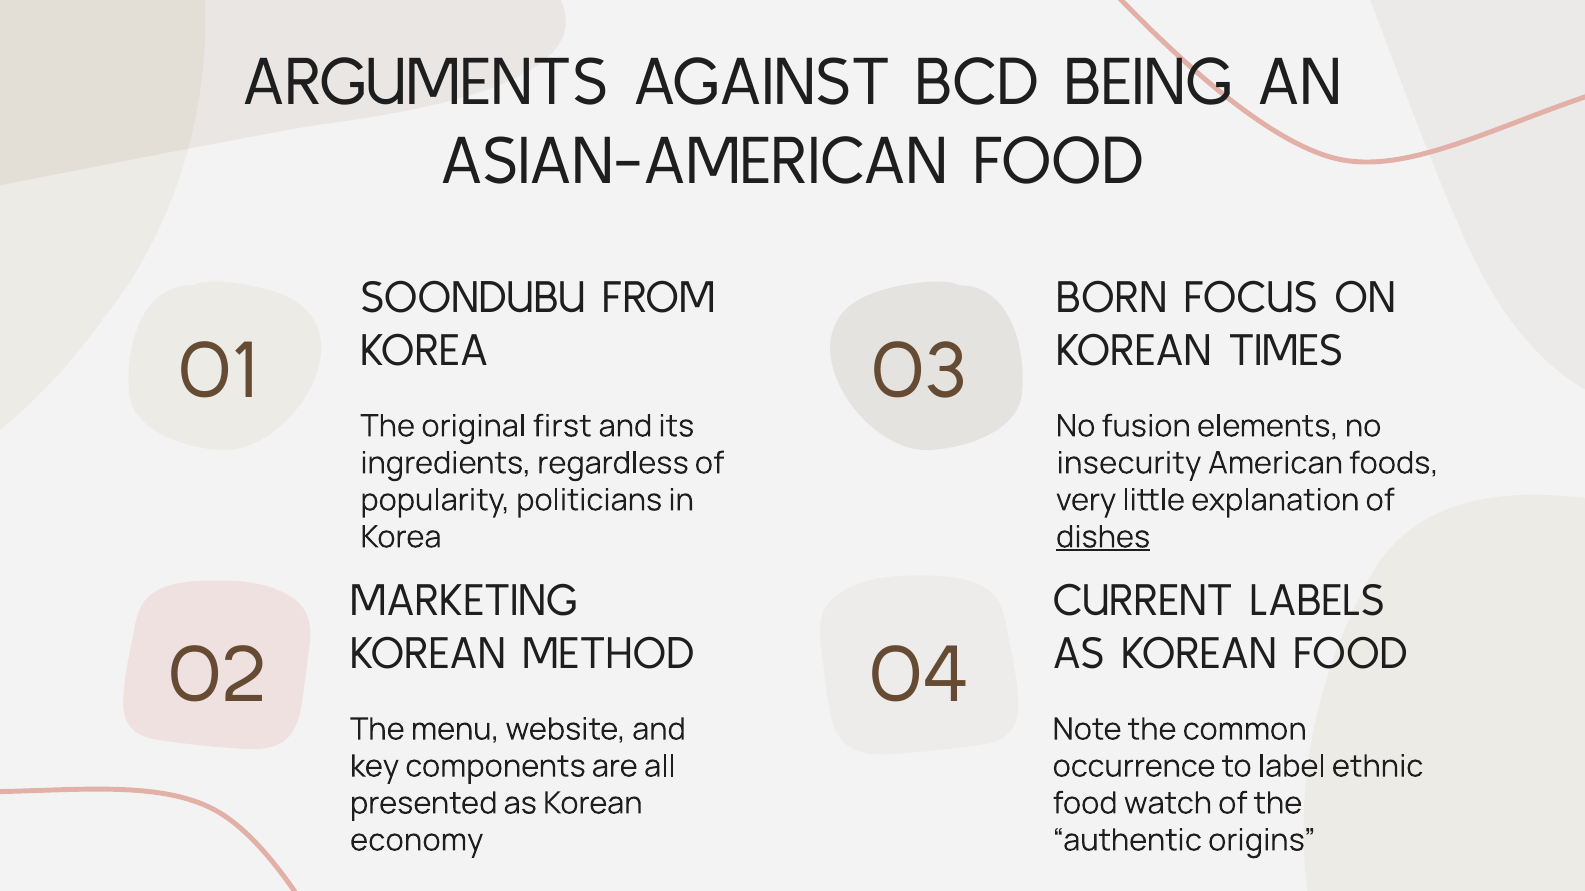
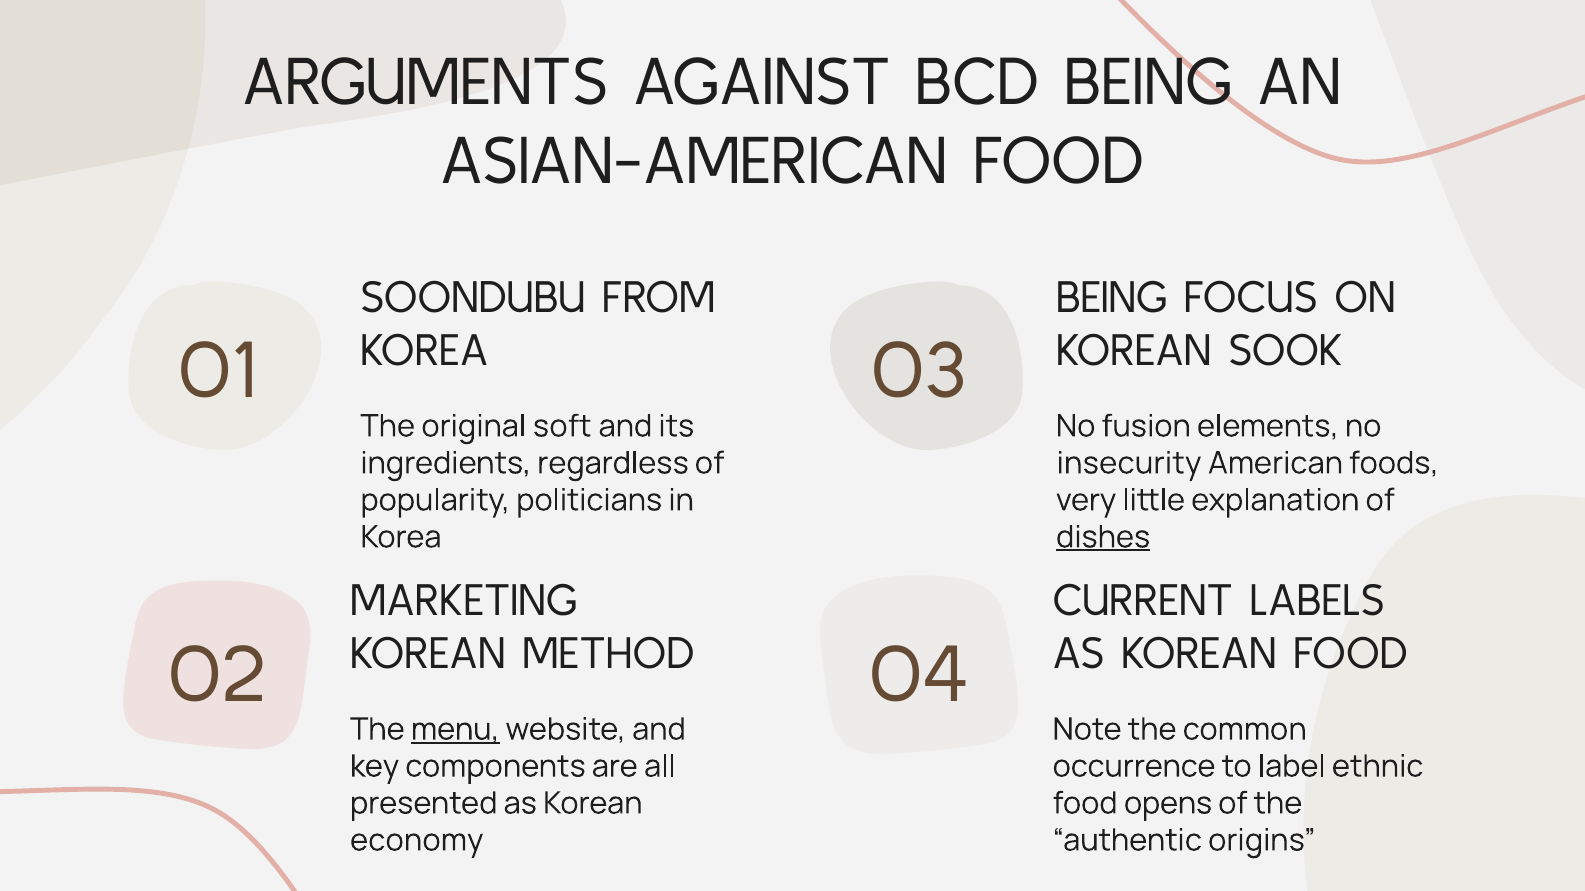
BORN at (1112, 298): BORN -> BEING
TIMES: TIMES -> SOOK
first: first -> soft
menu underline: none -> present
watch: watch -> opens
